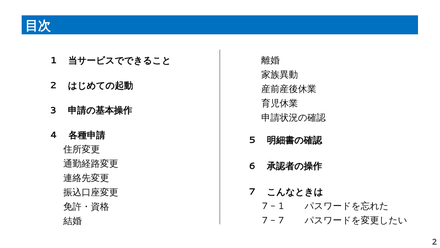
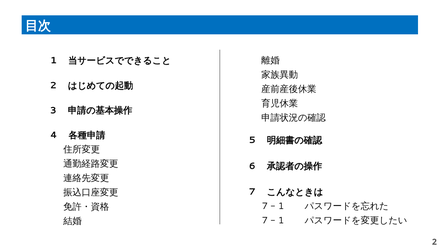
7 at (281, 220): 7 -> 1
